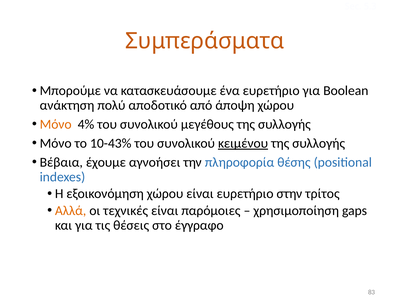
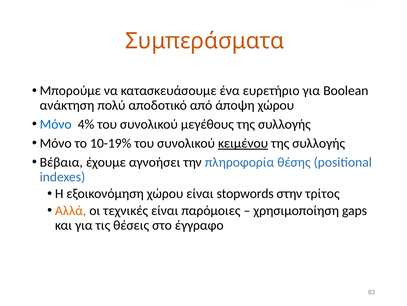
Μόνο at (56, 124) colour: orange -> blue
10-43%: 10-43% -> 10-19%
είναι ευρετήριο: ευρετήριο -> stopwords
